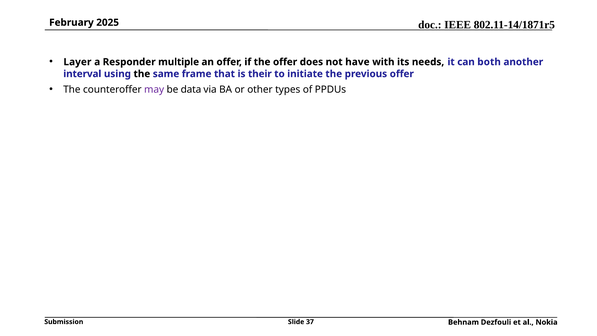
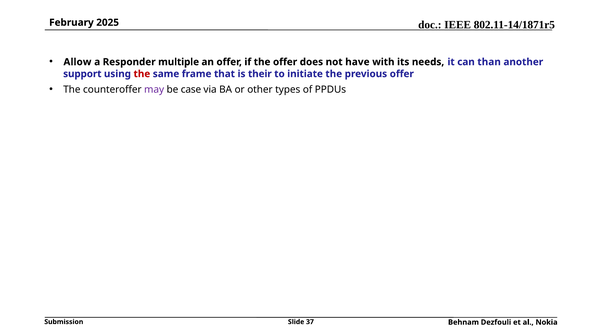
Layer: Layer -> Allow
both: both -> than
interval: interval -> support
the at (142, 74) colour: black -> red
data: data -> case
